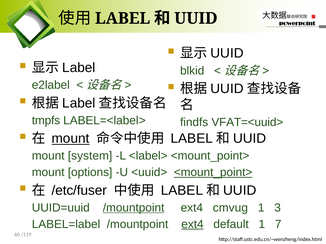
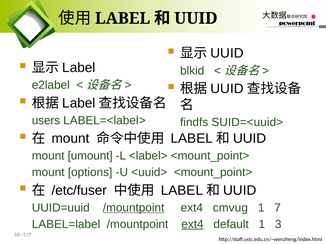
tmpfs: tmpfs -> users
VFAT=<uuid>: VFAT=<uuid> -> SUID=<uuid>
mount at (71, 139) underline: present -> none
system: system -> umount
<mount_point> at (213, 173) underline: present -> none
3: 3 -> 7
7: 7 -> 3
